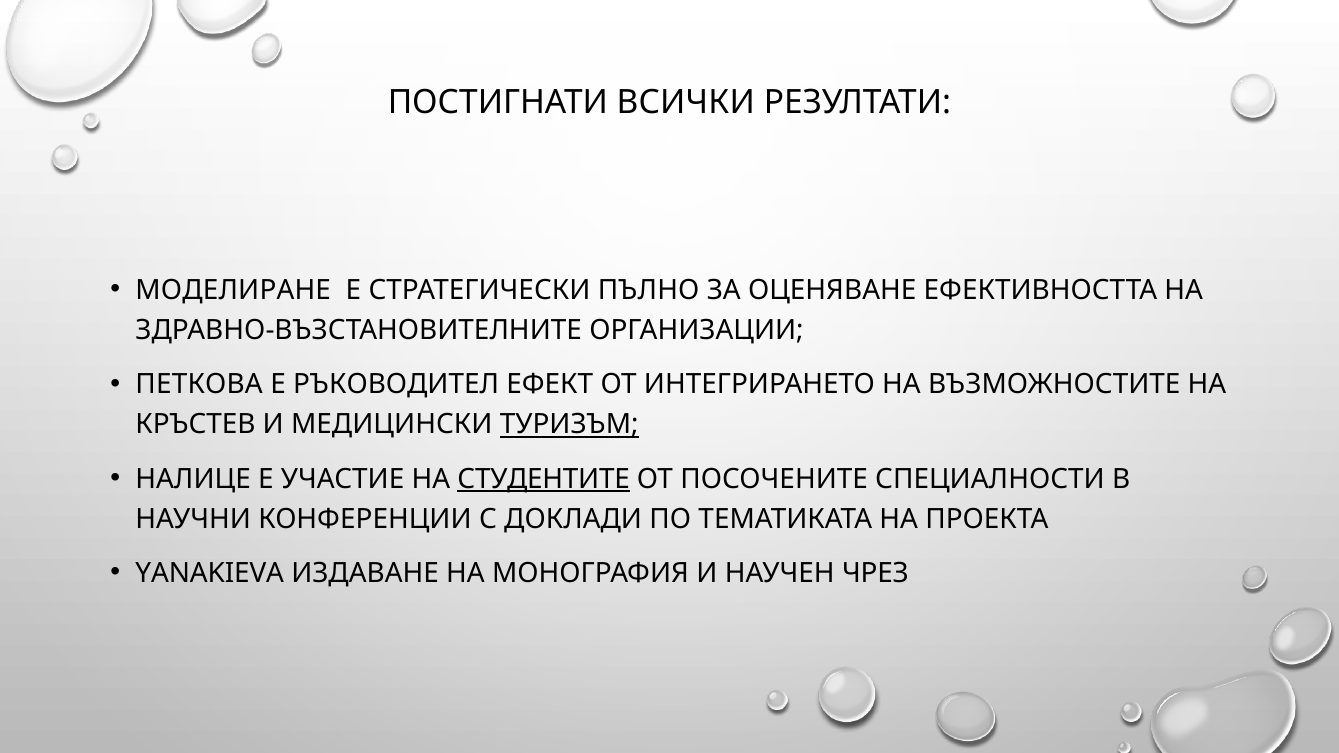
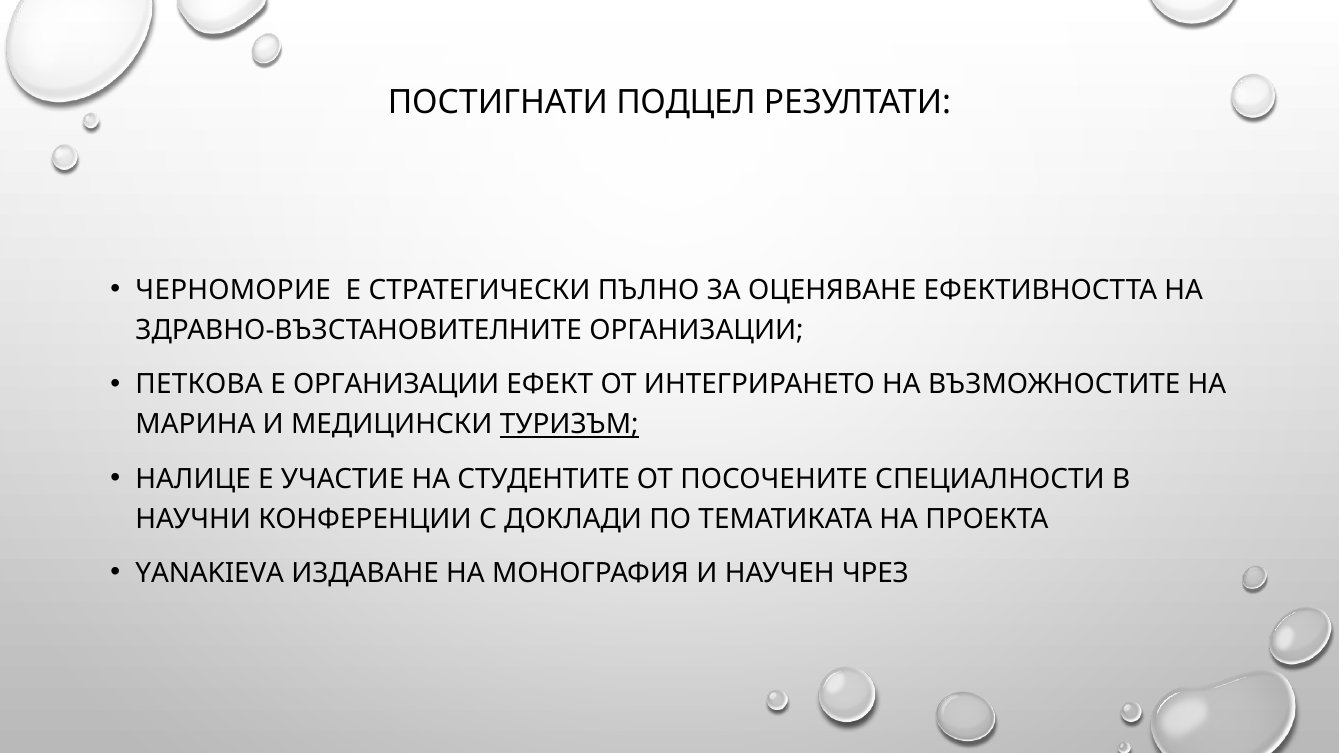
ВСИЧКИ: ВСИЧКИ -> ПОДЦЕЛ
МОДЕЛИРАНЕ: МОДЕЛИРАНЕ -> ЧЕРНОМОРИЕ
Е РЪКОВОДИТЕЛ: РЪКОВОДИТЕЛ -> ОРГАНИЗАЦИИ
КРЪСТЕВ: КРЪСТЕВ -> МАРИНА
СТУДЕНТИТЕ underline: present -> none
